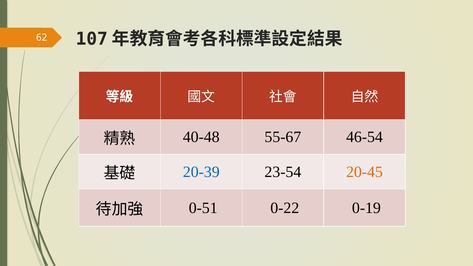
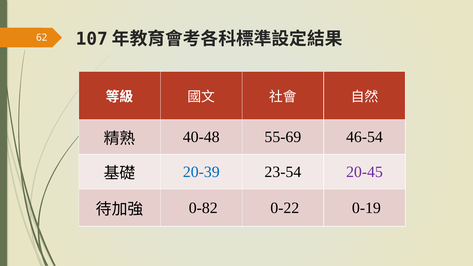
55-67: 55-67 -> 55-69
20-45 colour: orange -> purple
0-51: 0-51 -> 0-82
